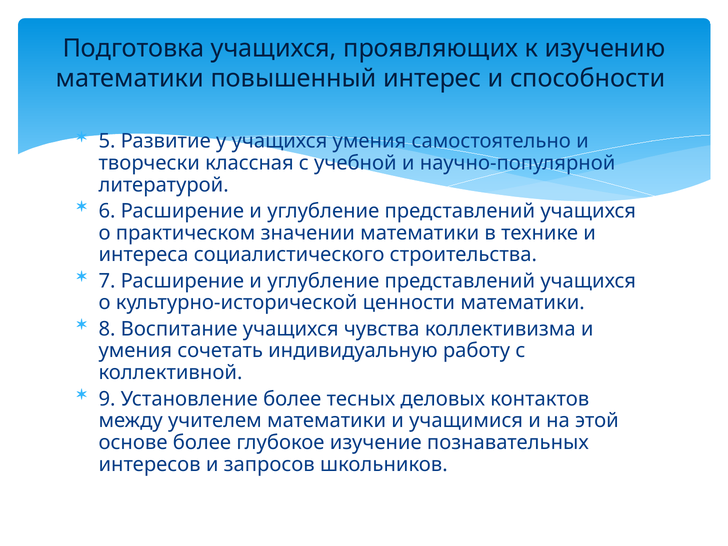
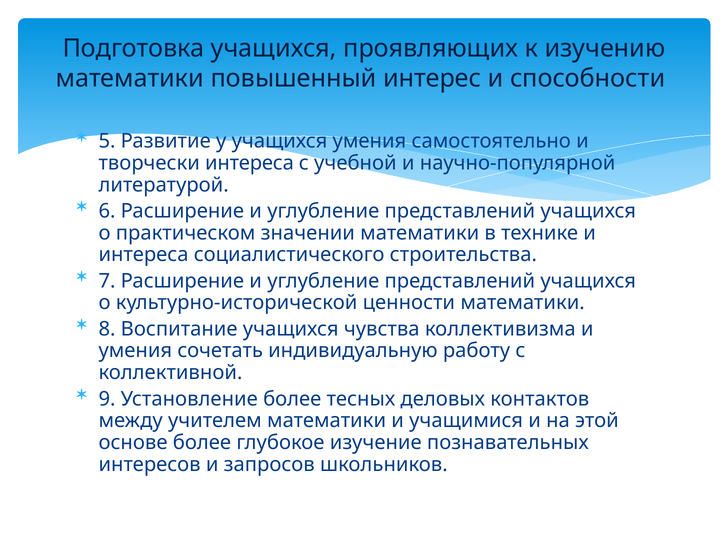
творчески классная: классная -> интереса
